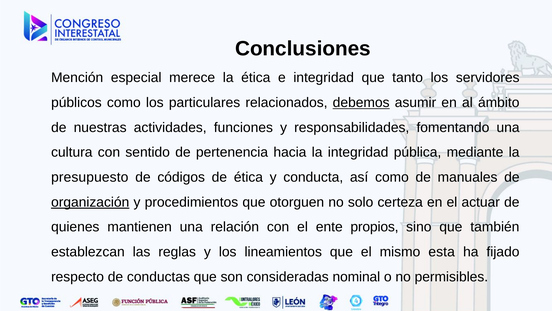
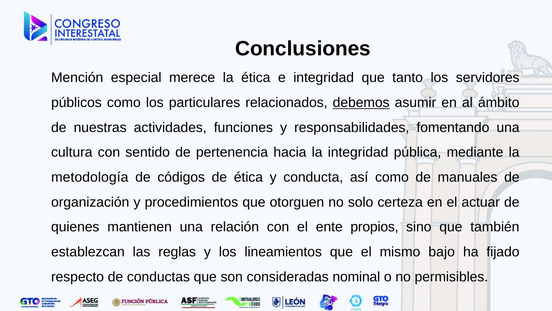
presupuesto: presupuesto -> metodología
organización underline: present -> none
esta: esta -> bajo
